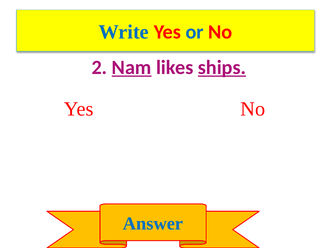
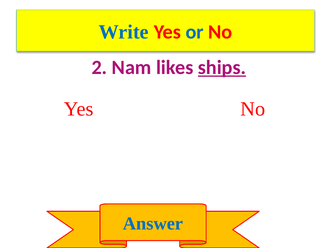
Nam underline: present -> none
